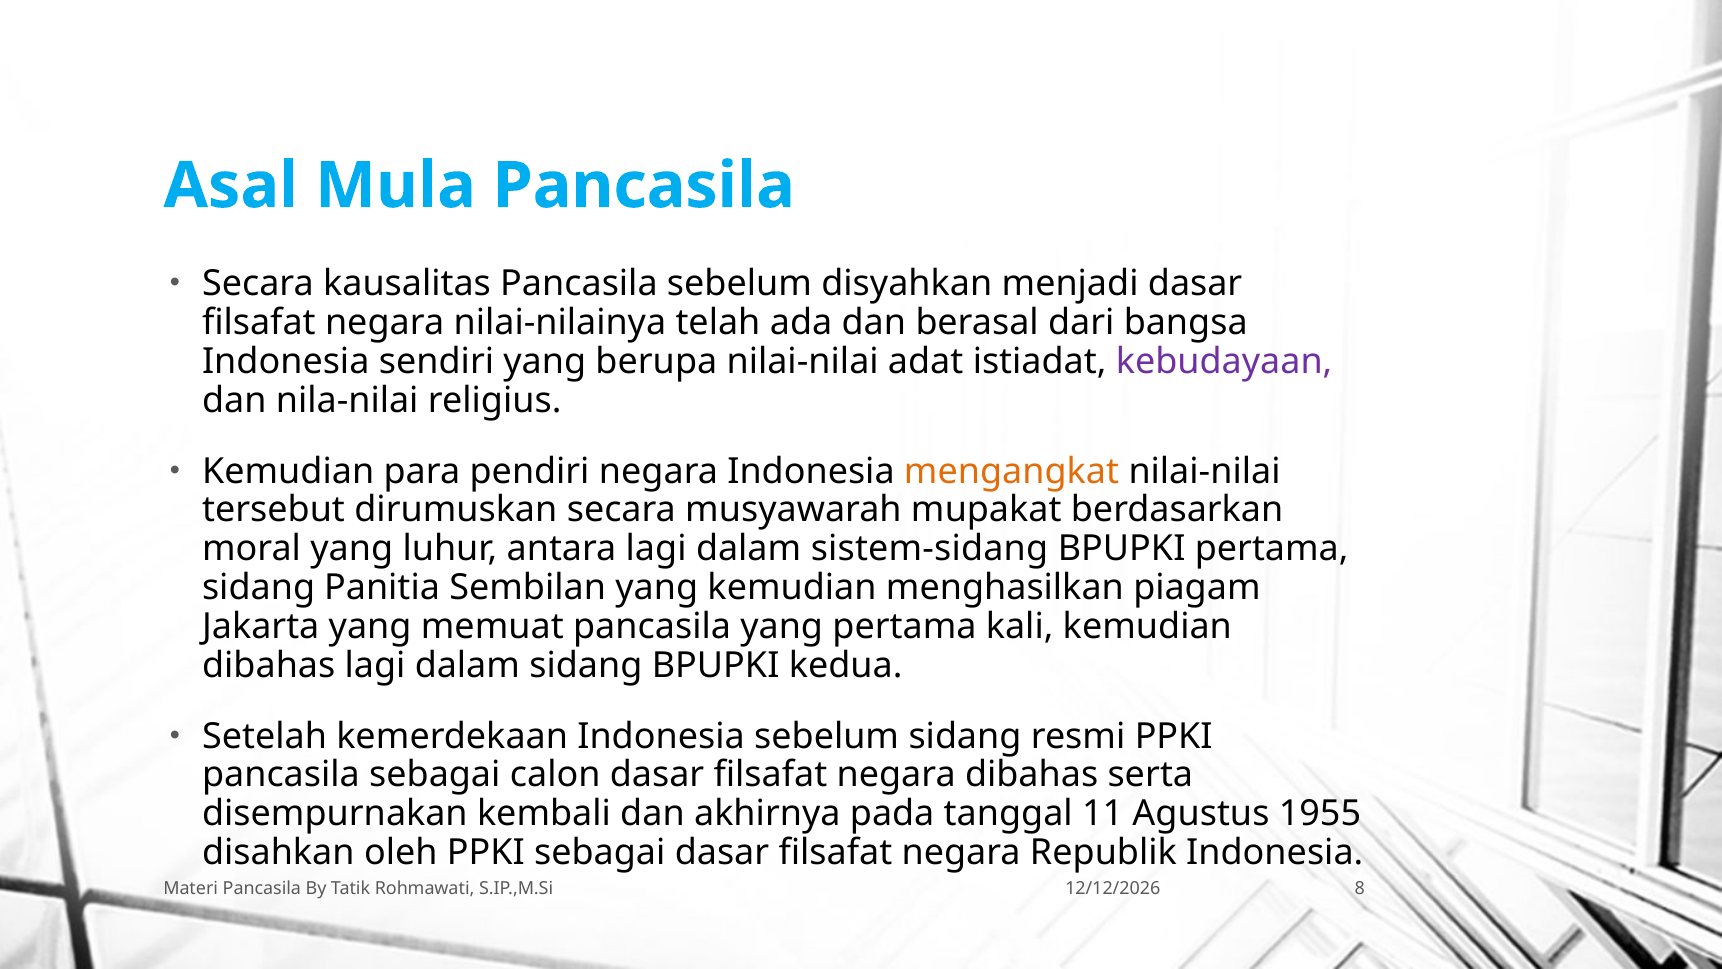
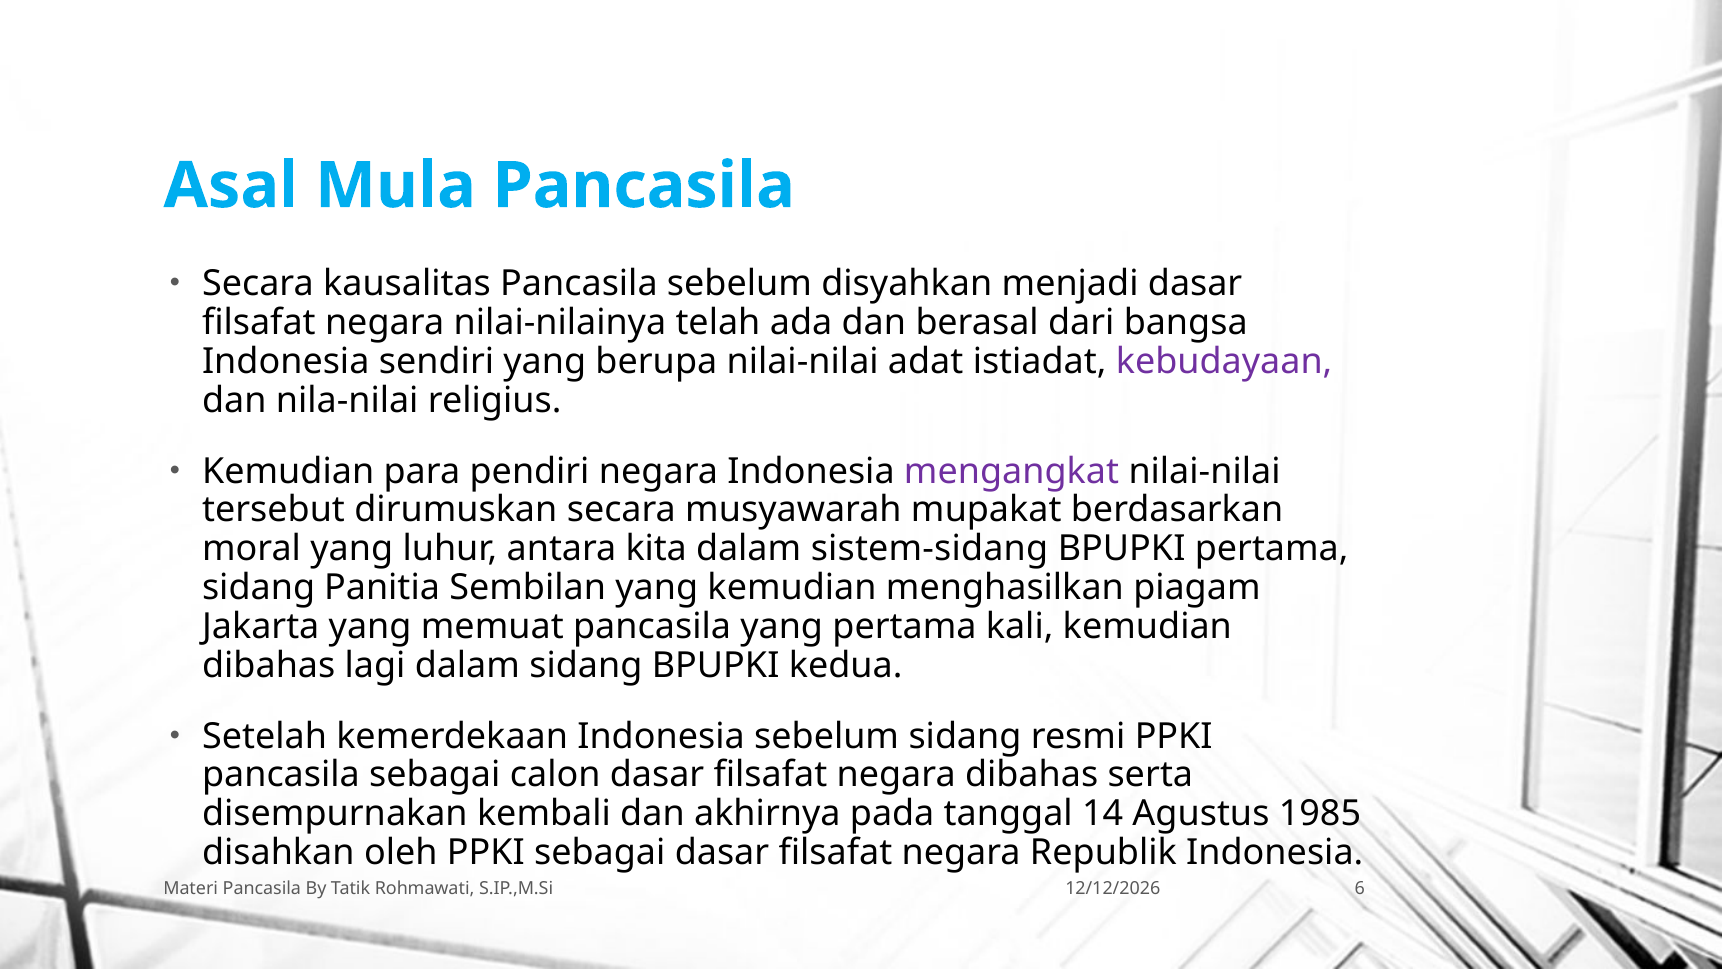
mengangkat colour: orange -> purple
antara lagi: lagi -> kita
11: 11 -> 14
1955: 1955 -> 1985
8: 8 -> 6
